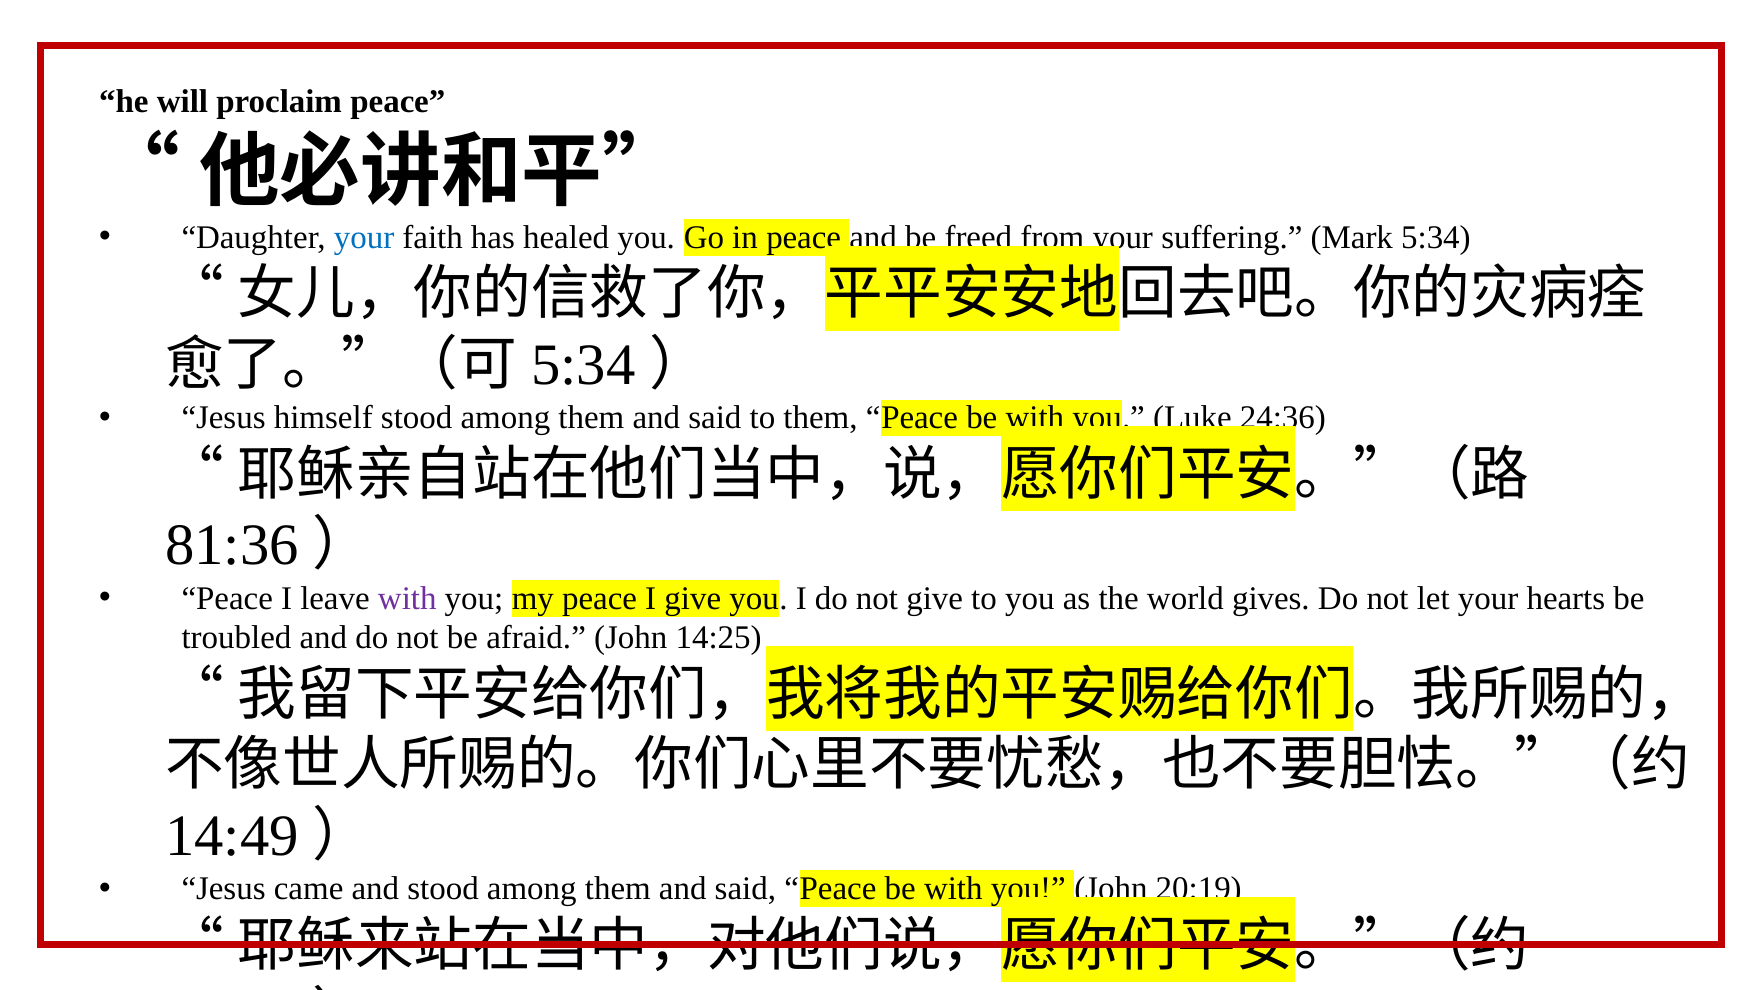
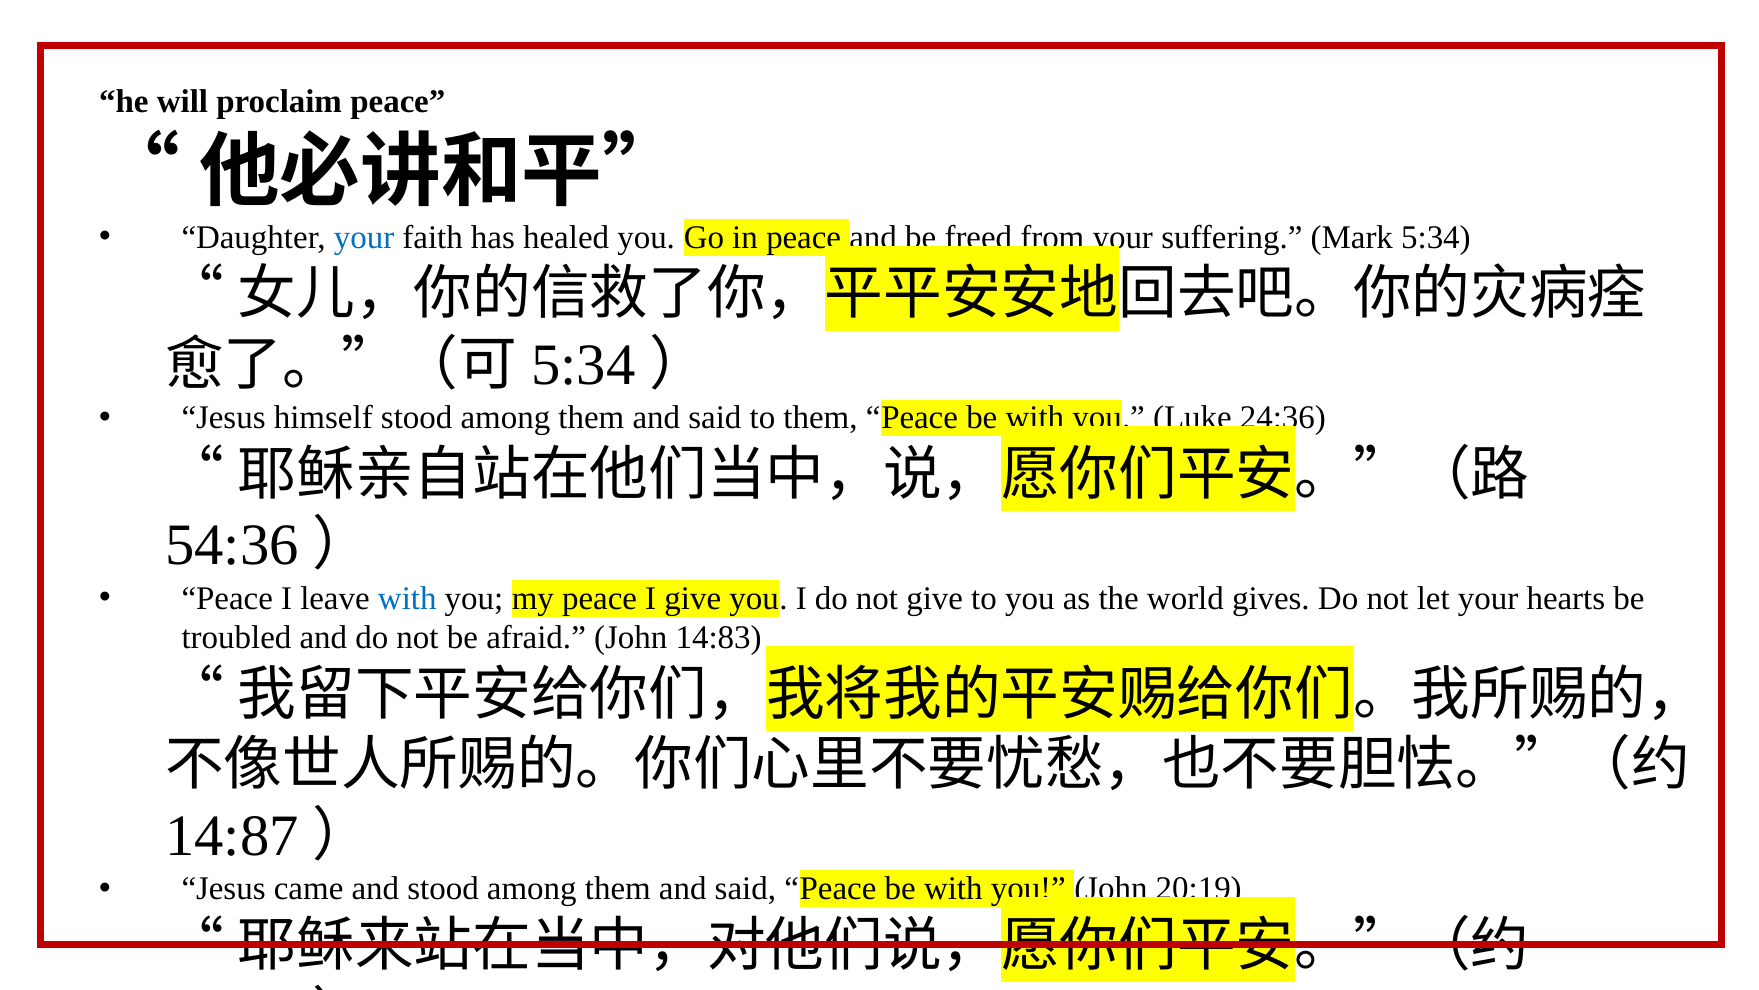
81:36: 81:36 -> 54:36
with at (407, 598) colour: purple -> blue
14:25: 14:25 -> 14:83
14:49: 14:49 -> 14:87
